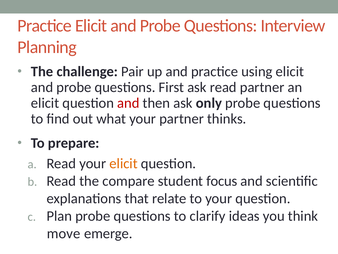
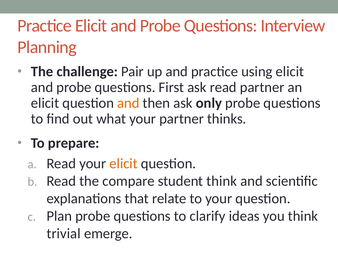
and at (128, 103) colour: red -> orange
student focus: focus -> think
move: move -> trivial
